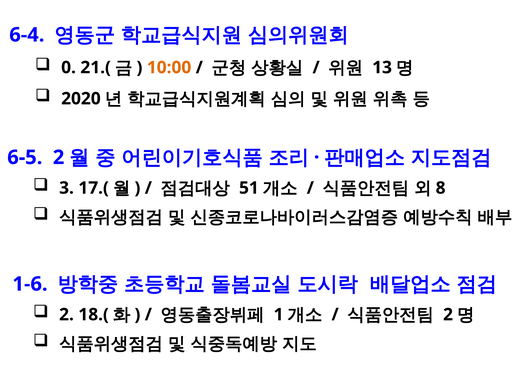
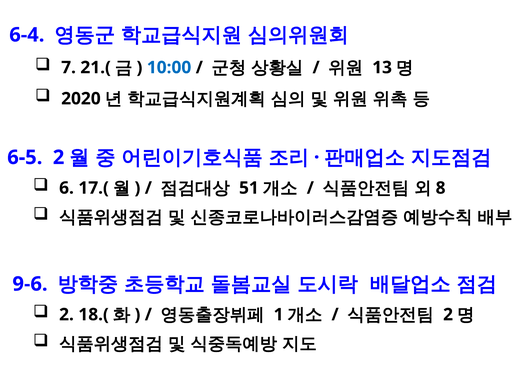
0: 0 -> 7
10:00 colour: orange -> blue
3: 3 -> 6
1-6: 1-6 -> 9-6
